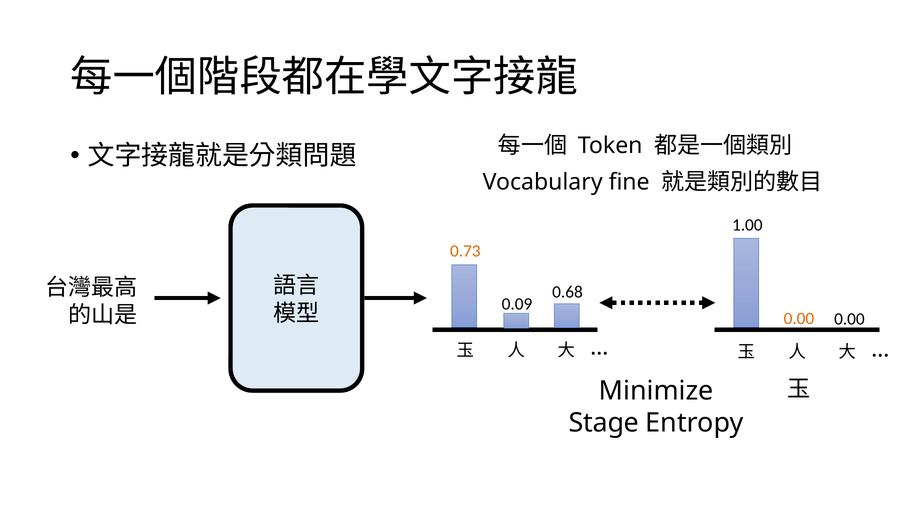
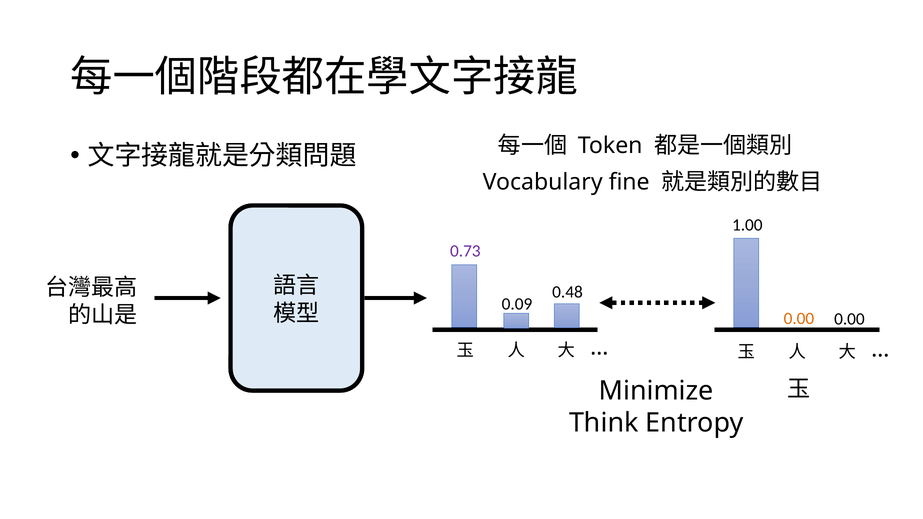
0.73 colour: orange -> purple
0.68: 0.68 -> 0.48
Stage: Stage -> Think
